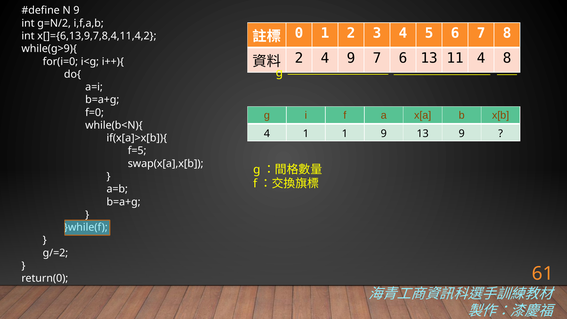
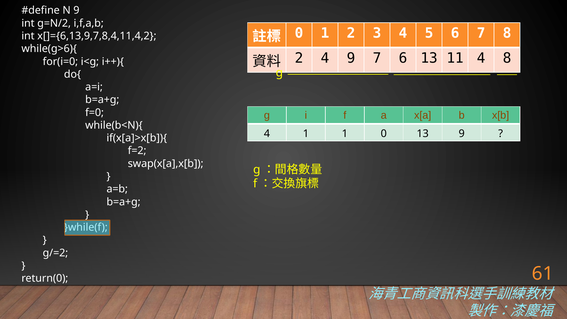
while(g>9){: while(g>9){ -> while(g>6){
1 9: 9 -> 0
f=5: f=5 -> f=2
